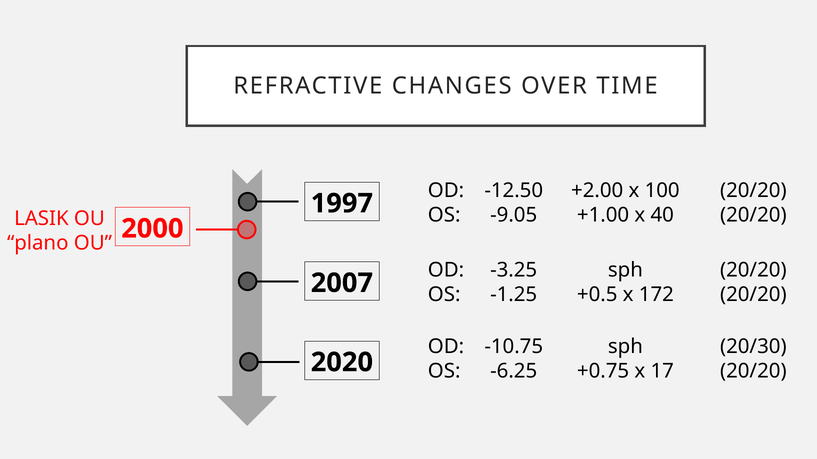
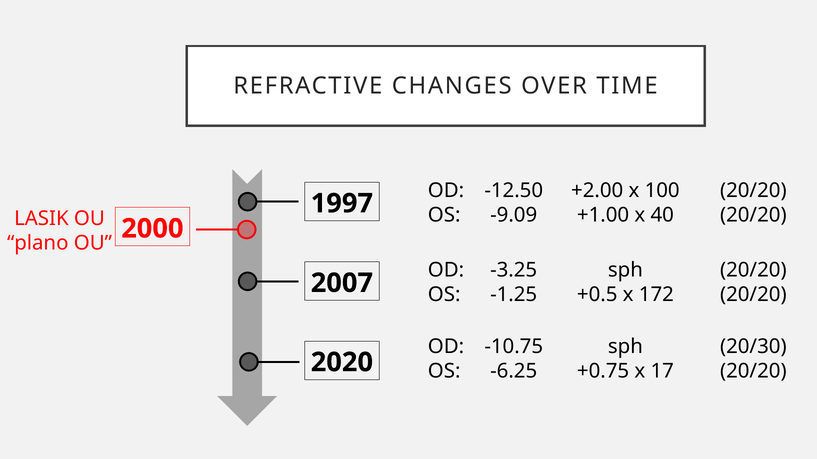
-9.05: -9.05 -> -9.09
